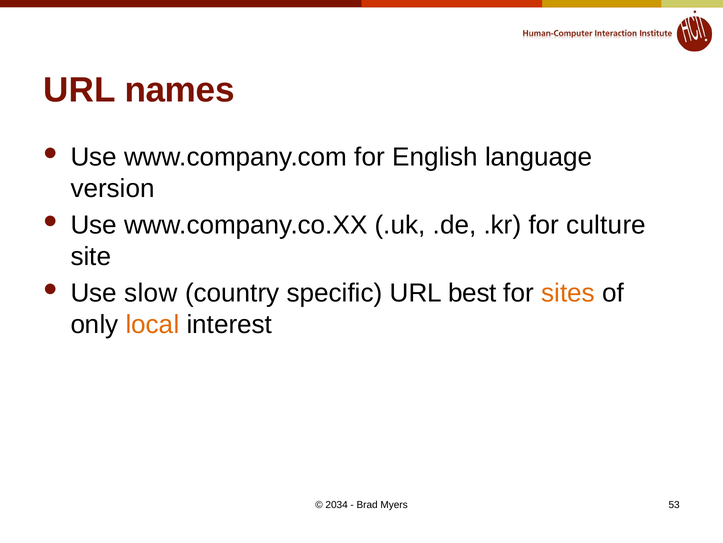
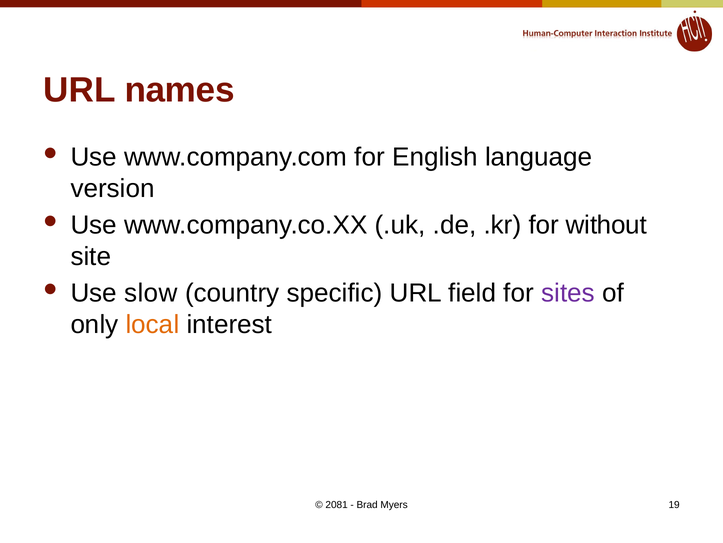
culture: culture -> without
best: best -> field
sites colour: orange -> purple
2034: 2034 -> 2081
53: 53 -> 19
